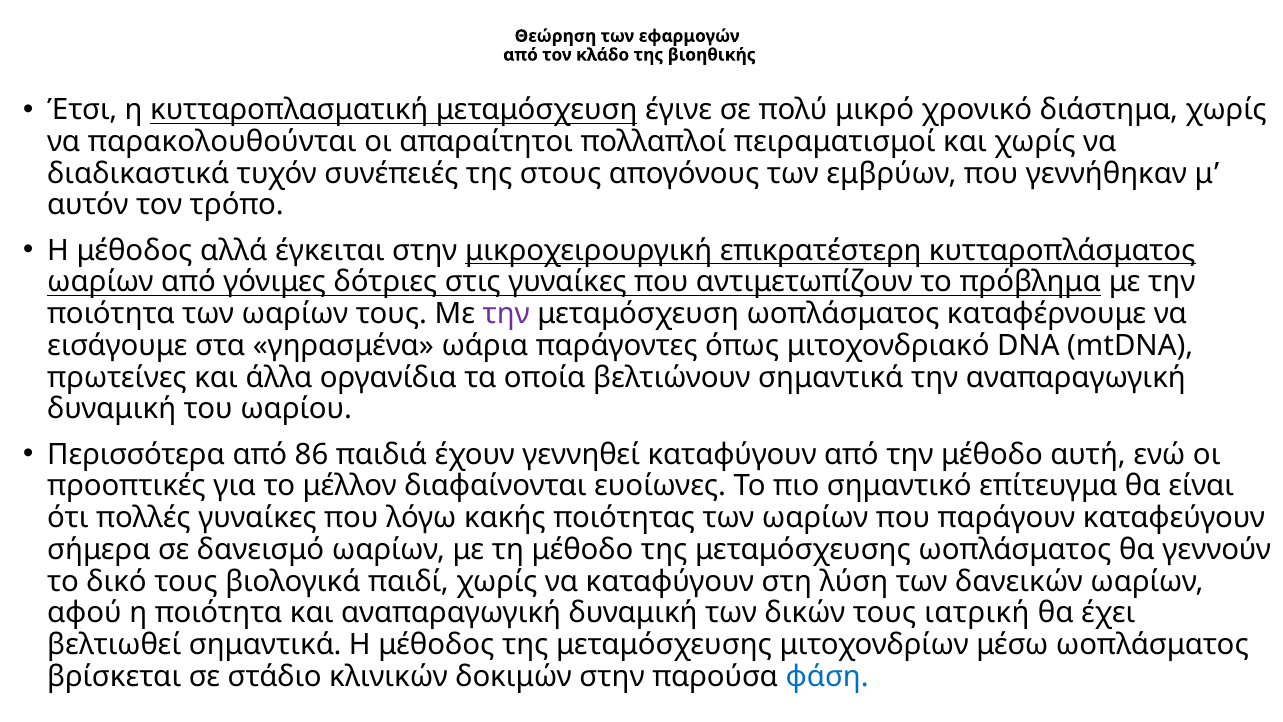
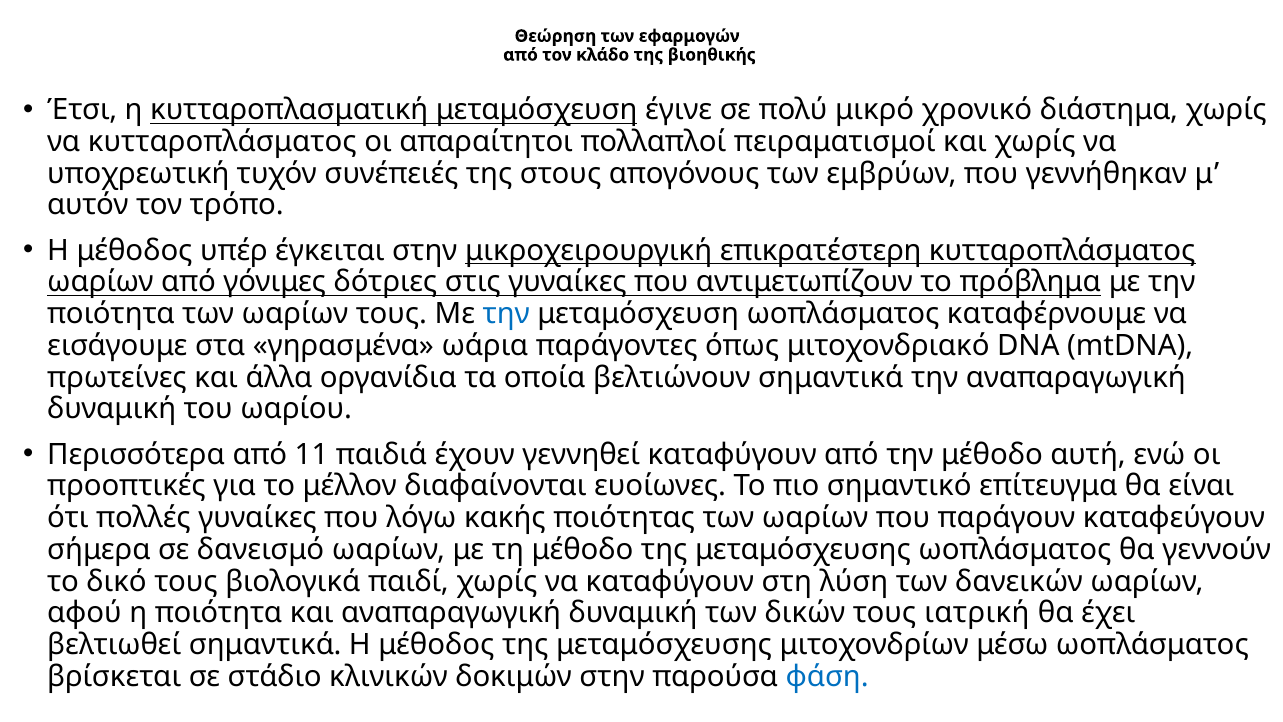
να παρακολουθούνται: παρακολουθούνται -> κυτταροπλάσματος
διαδικαστικά: διαδικαστικά -> υποχρεωτική
αλλά: αλλά -> υπέρ
την at (506, 314) colour: purple -> blue
86: 86 -> 11
